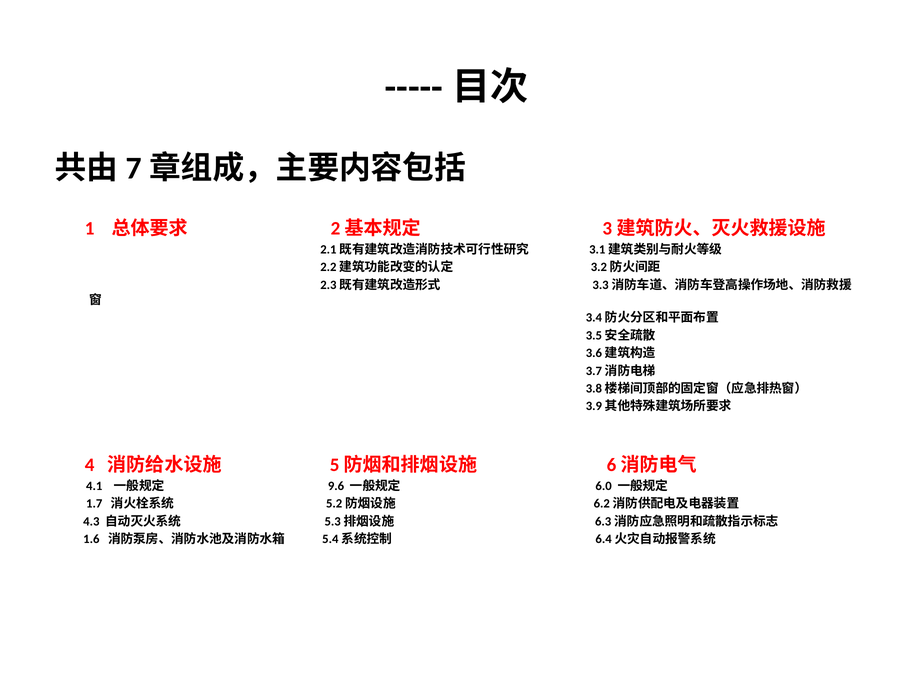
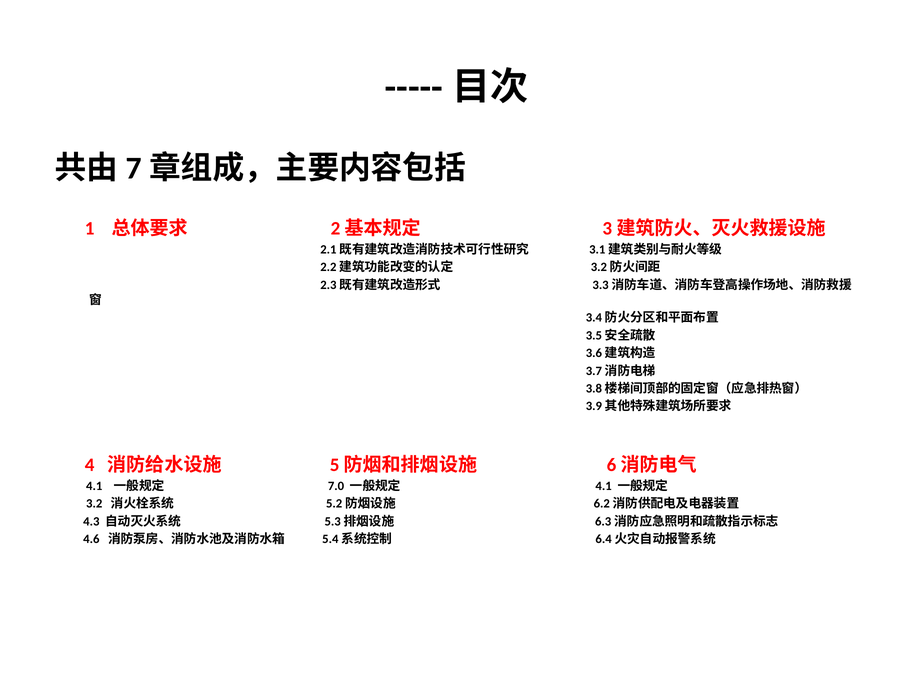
9.6: 9.6 -> 7.0
6.0 at (604, 486): 6.0 -> 4.1
1.7: 1.7 -> 3.2
1.6: 1.6 -> 4.6
